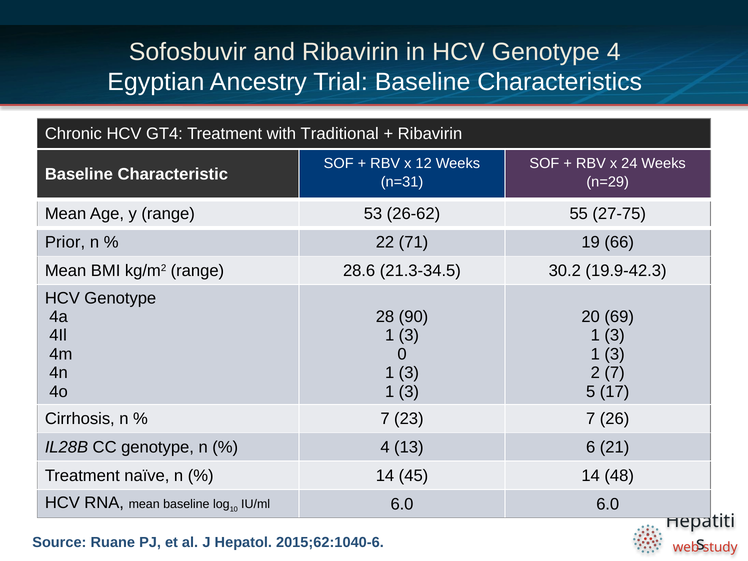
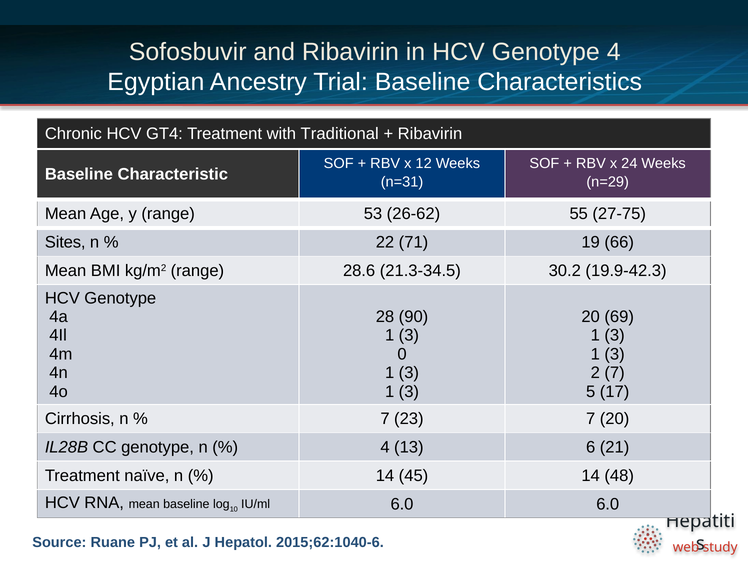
Prior: Prior -> Sites
7 26: 26 -> 20
